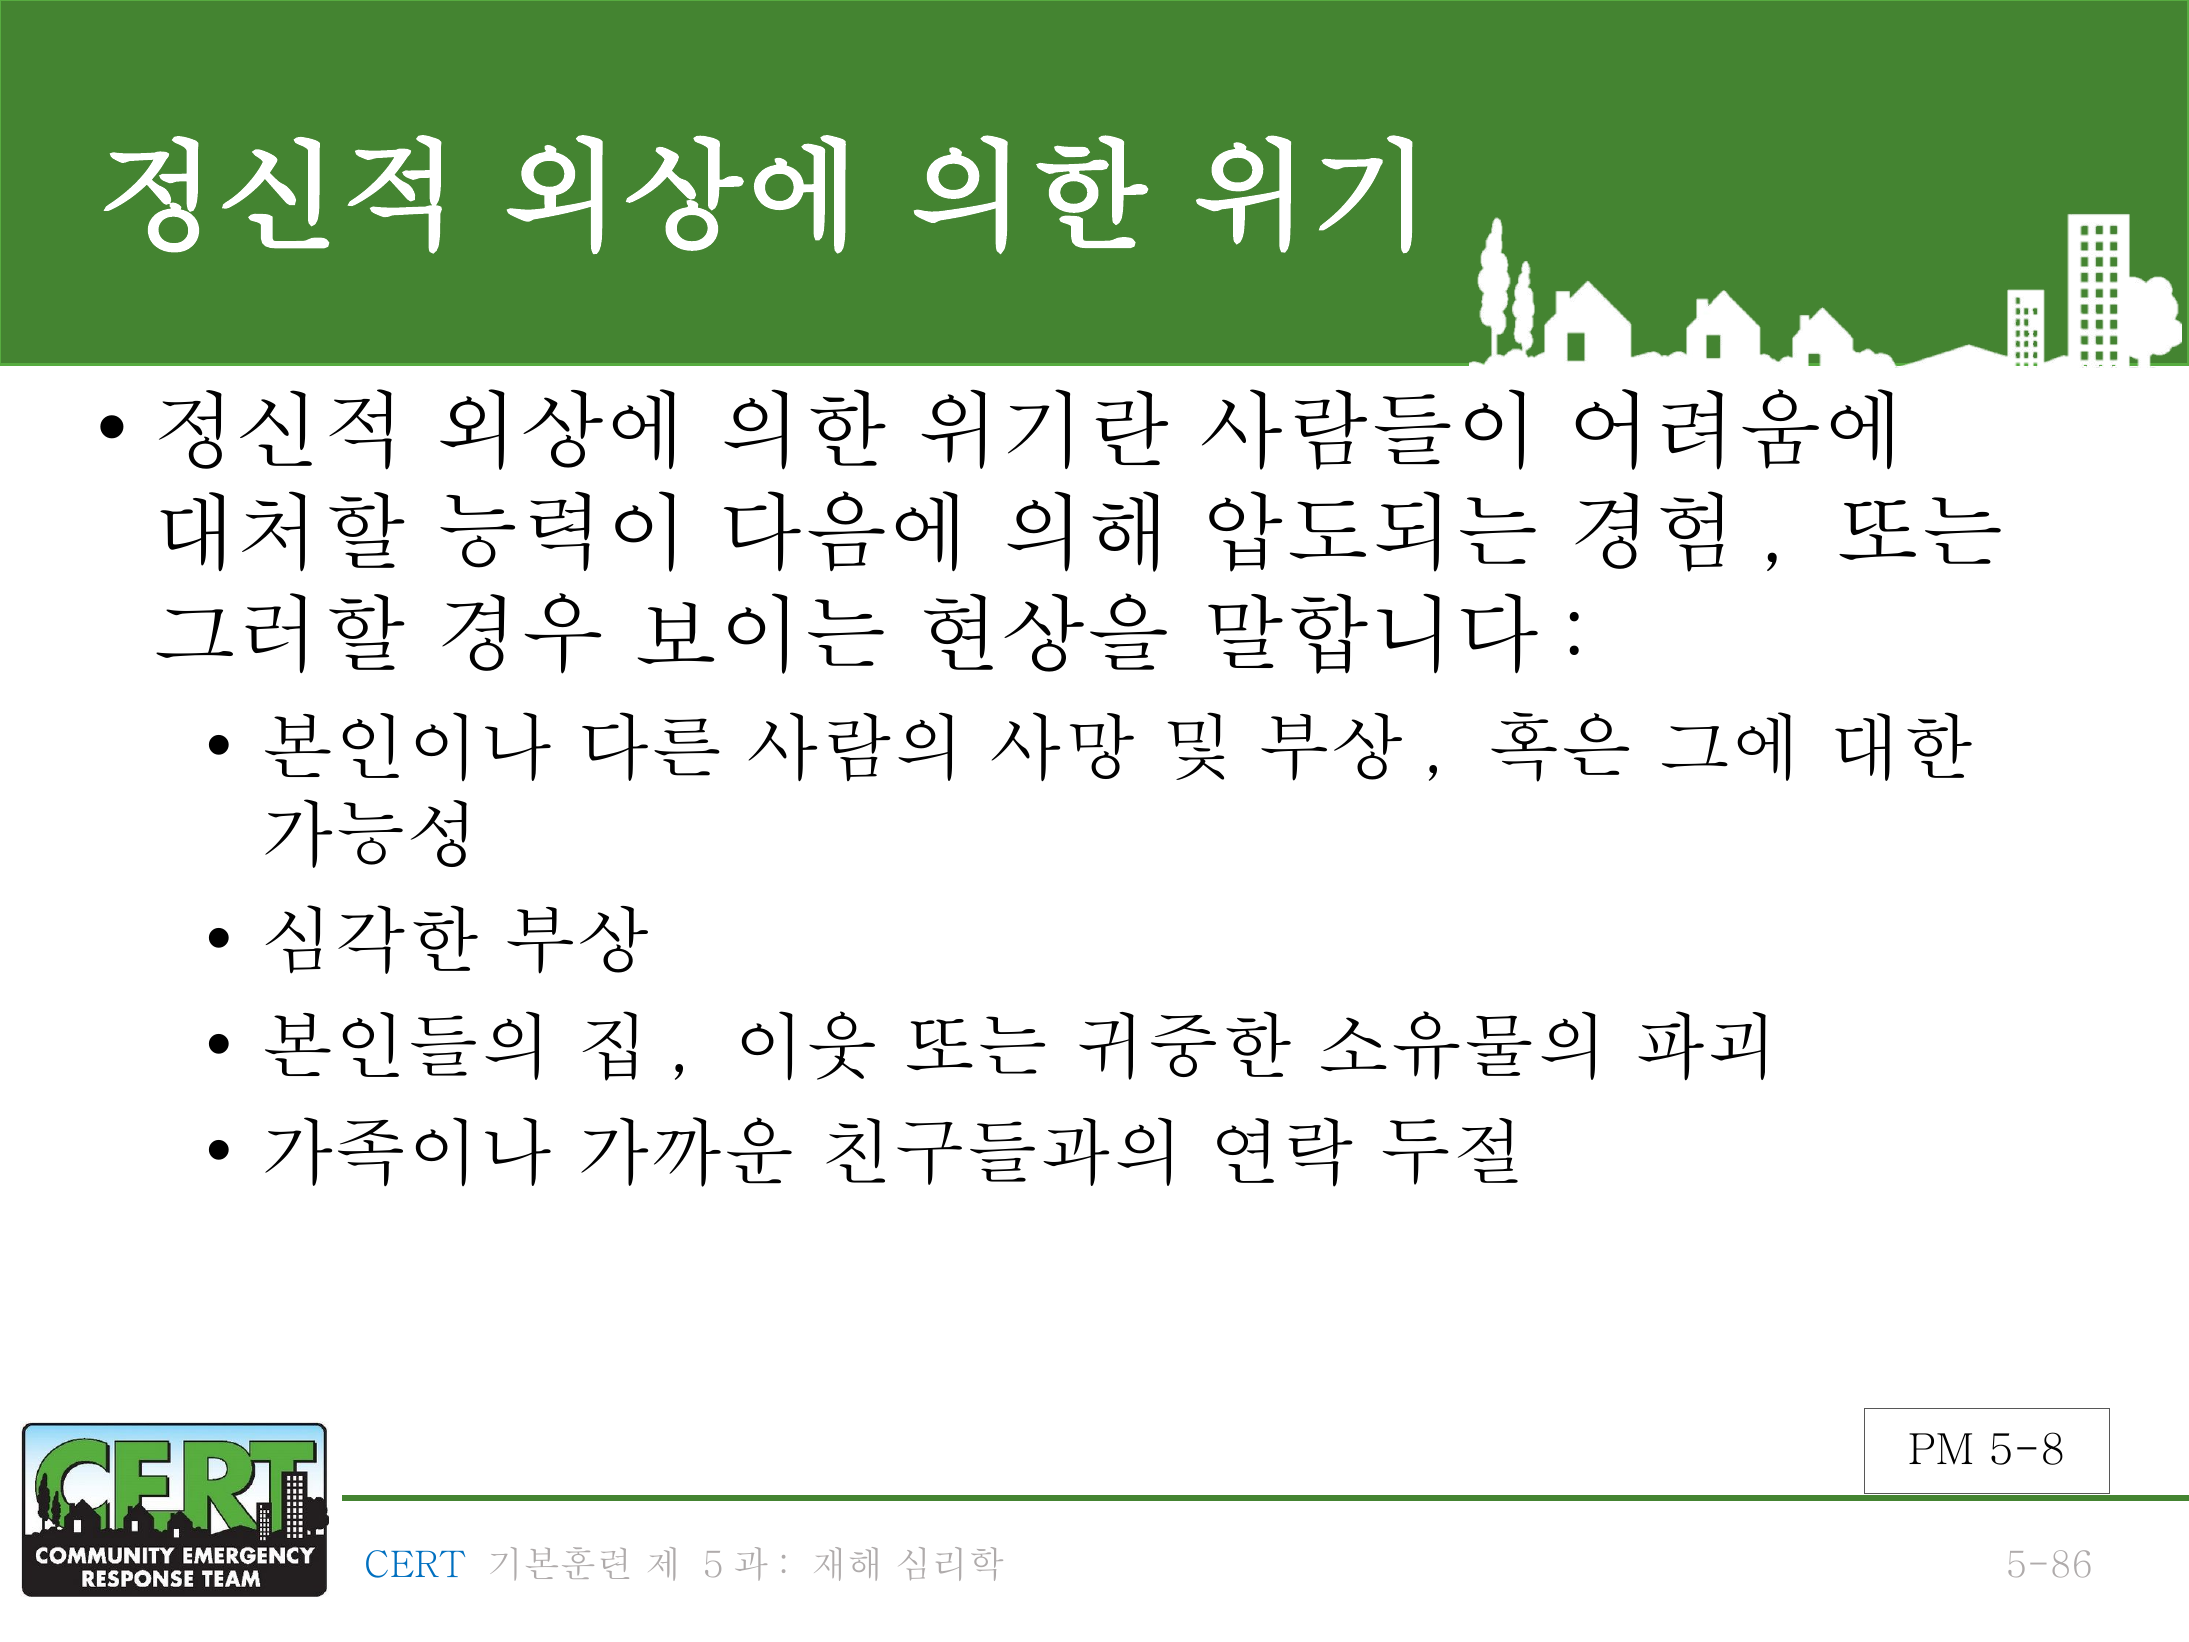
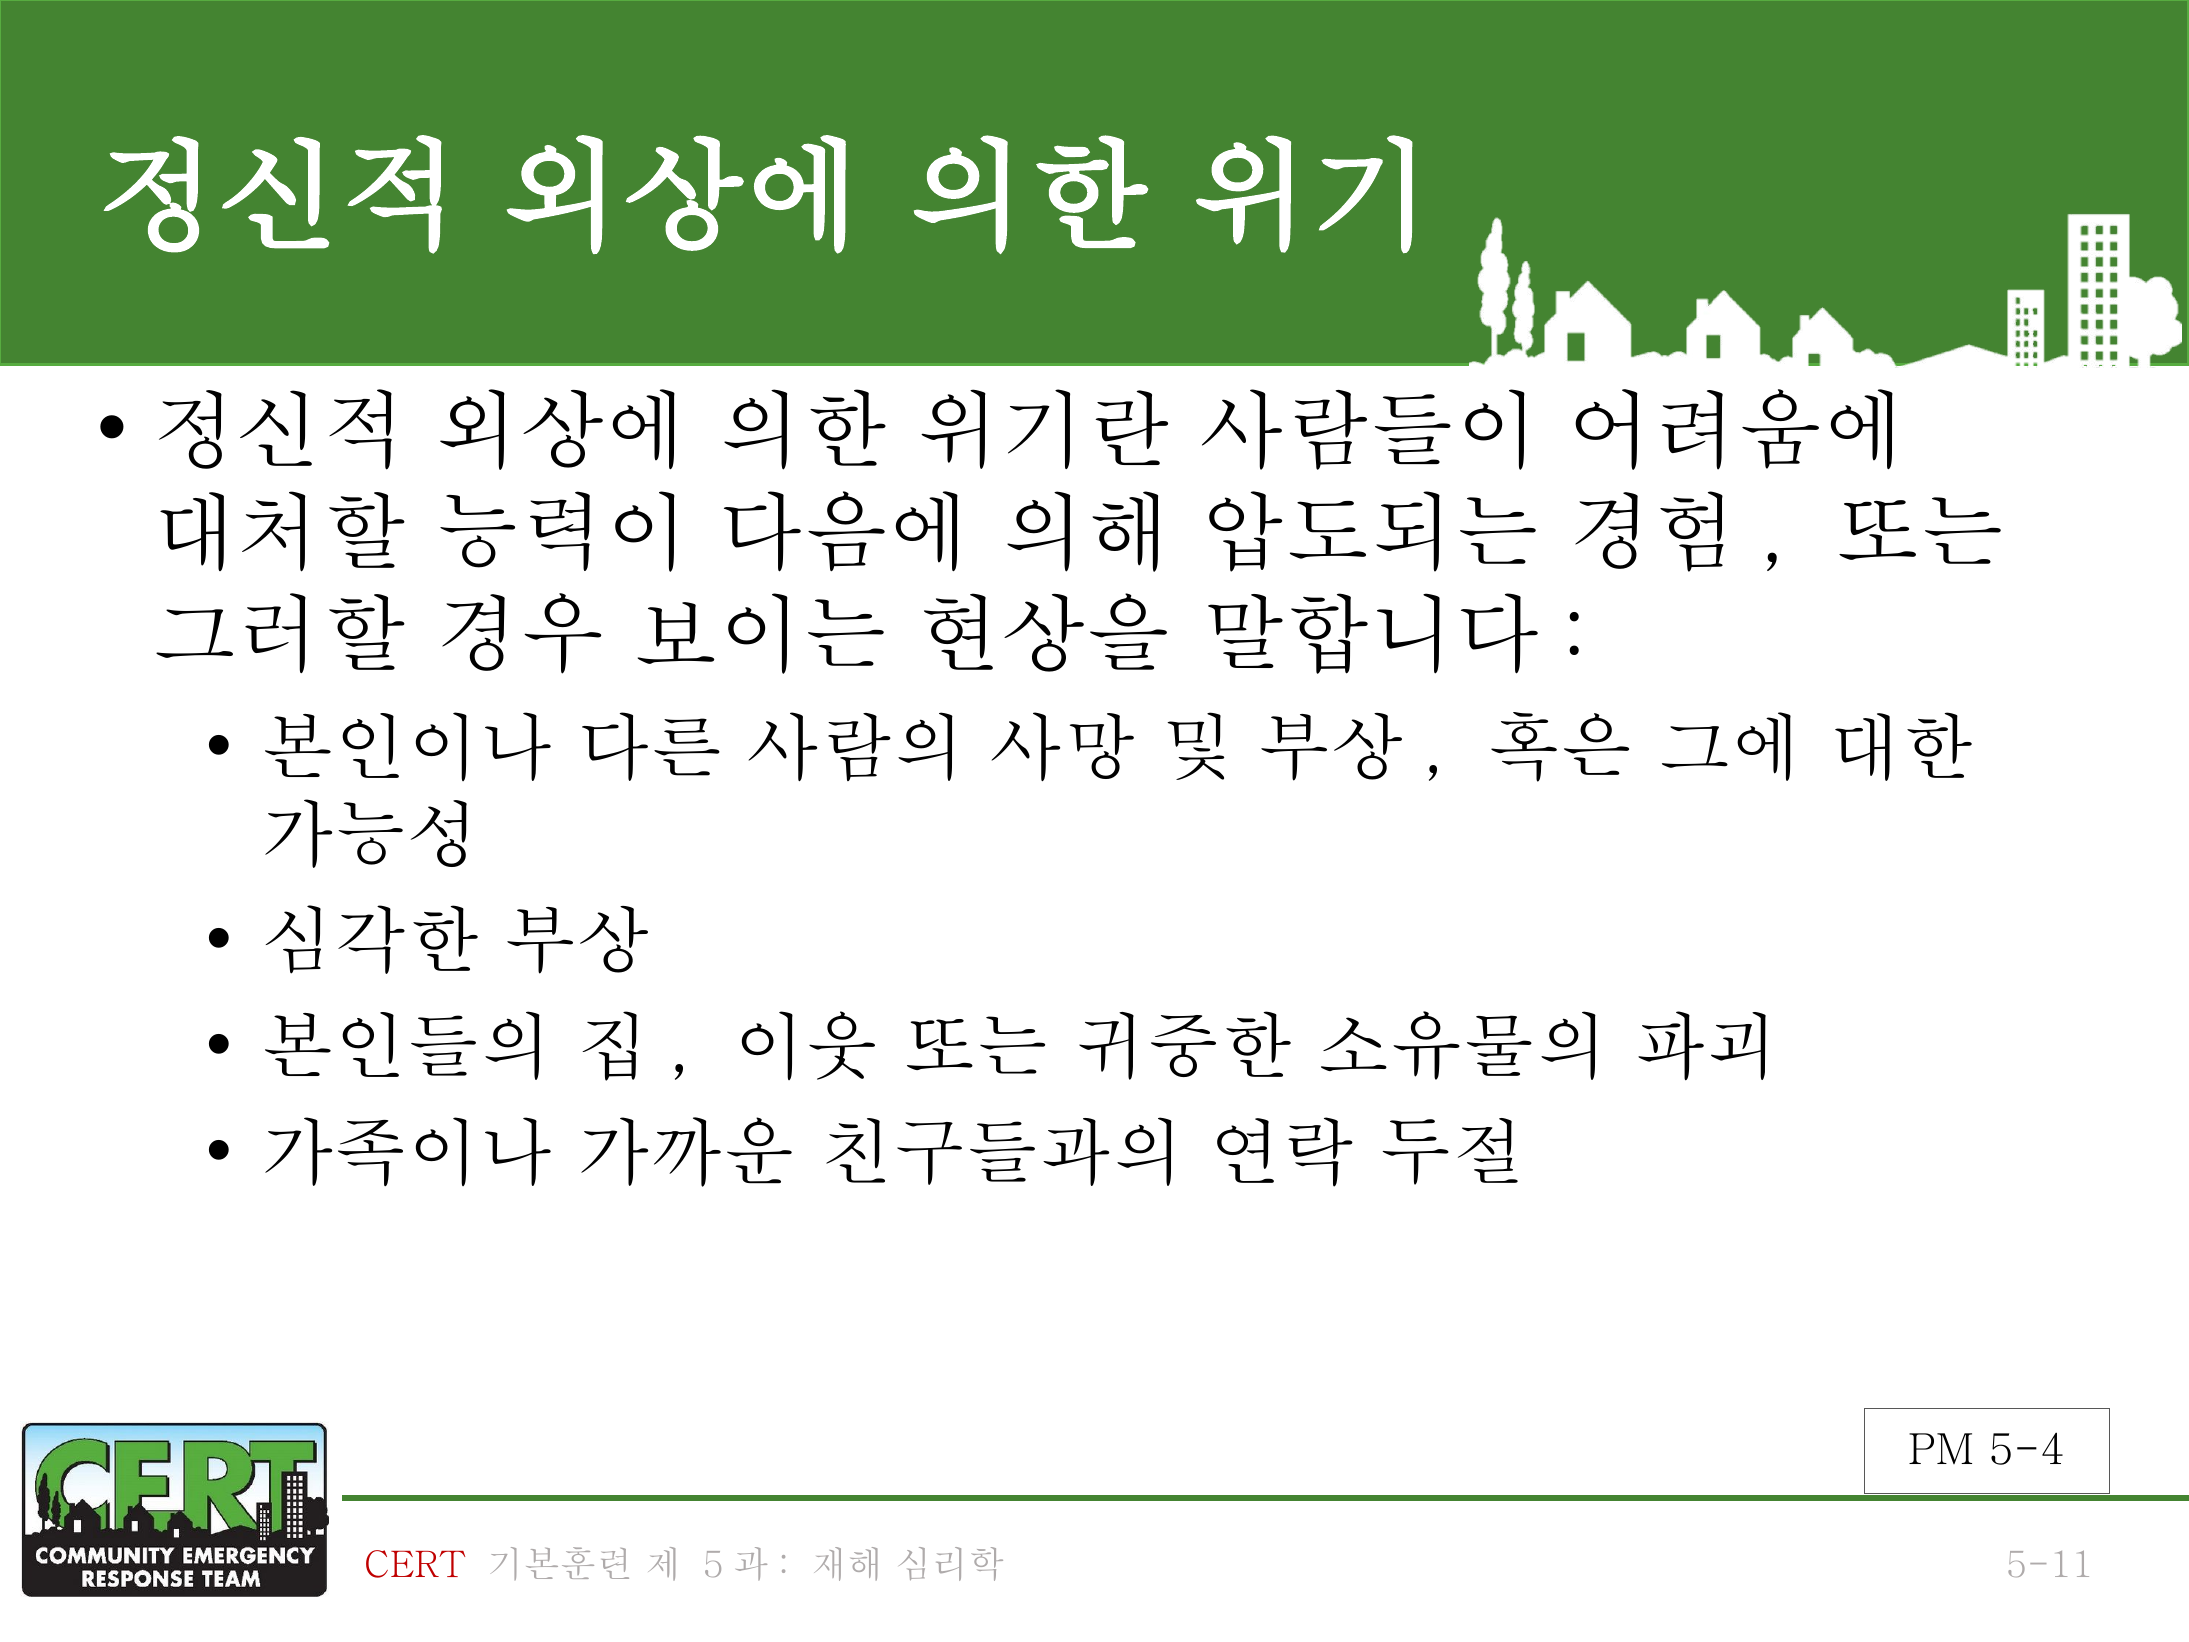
5-8: 5-8 -> 5-4
CERT colour: blue -> red
5-86: 5-86 -> 5-11
